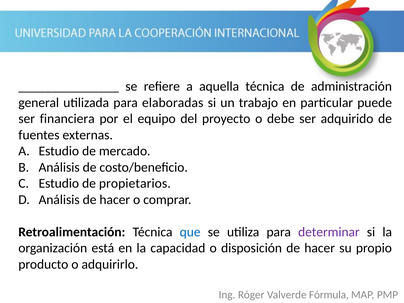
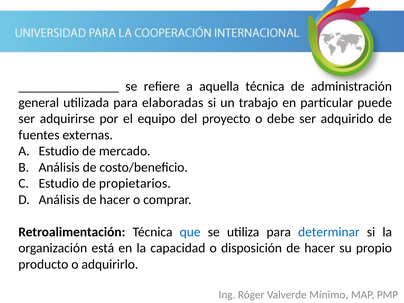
financiera: financiera -> adquirirse
determinar colour: purple -> blue
Fórmula: Fórmula -> Mínimo
